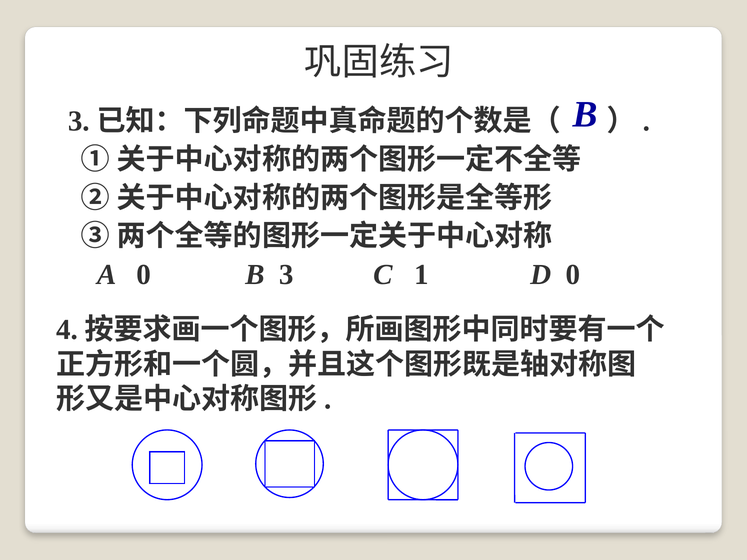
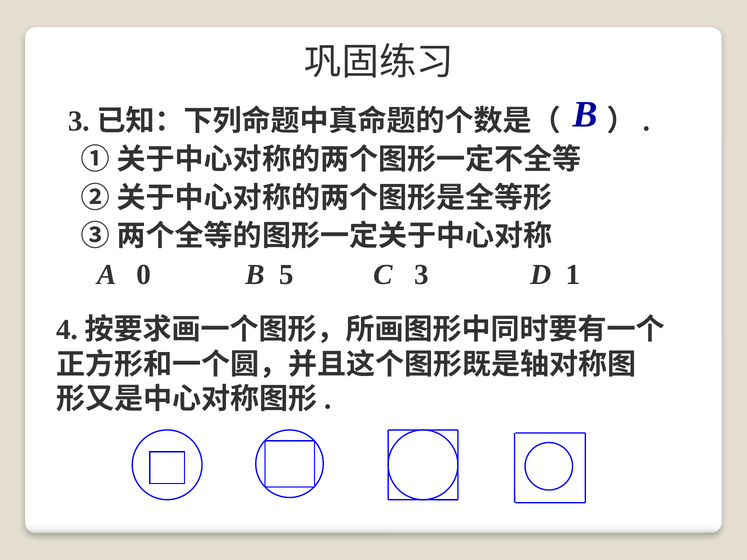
B 3: 3 -> 5
C 1: 1 -> 3
D 0: 0 -> 1
